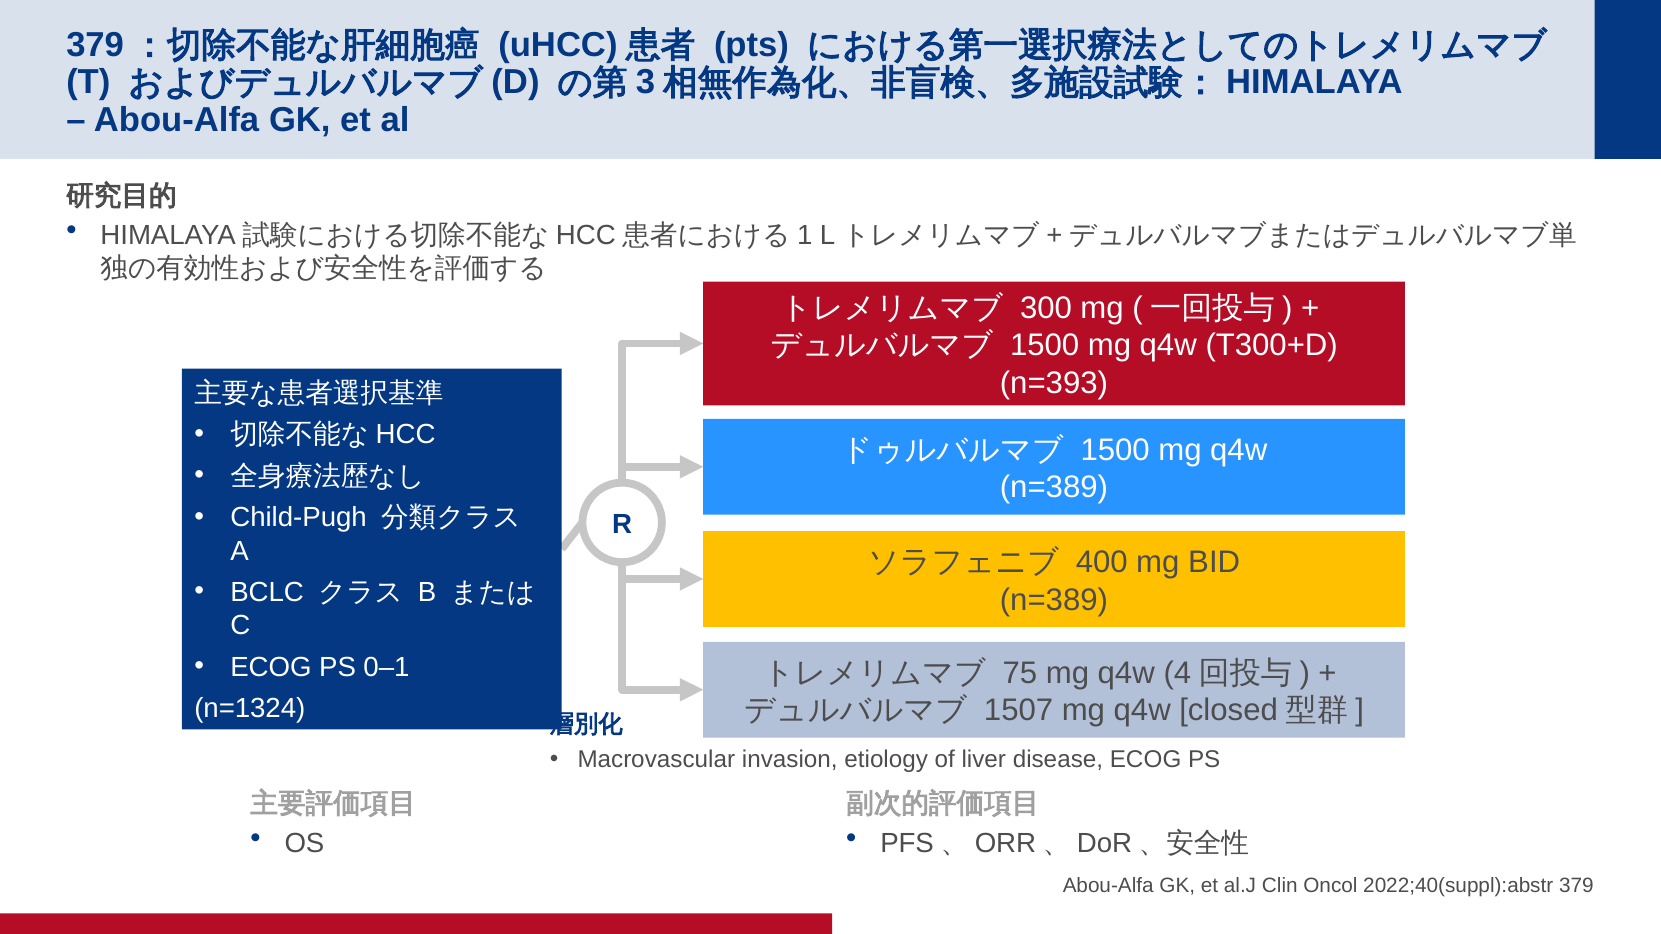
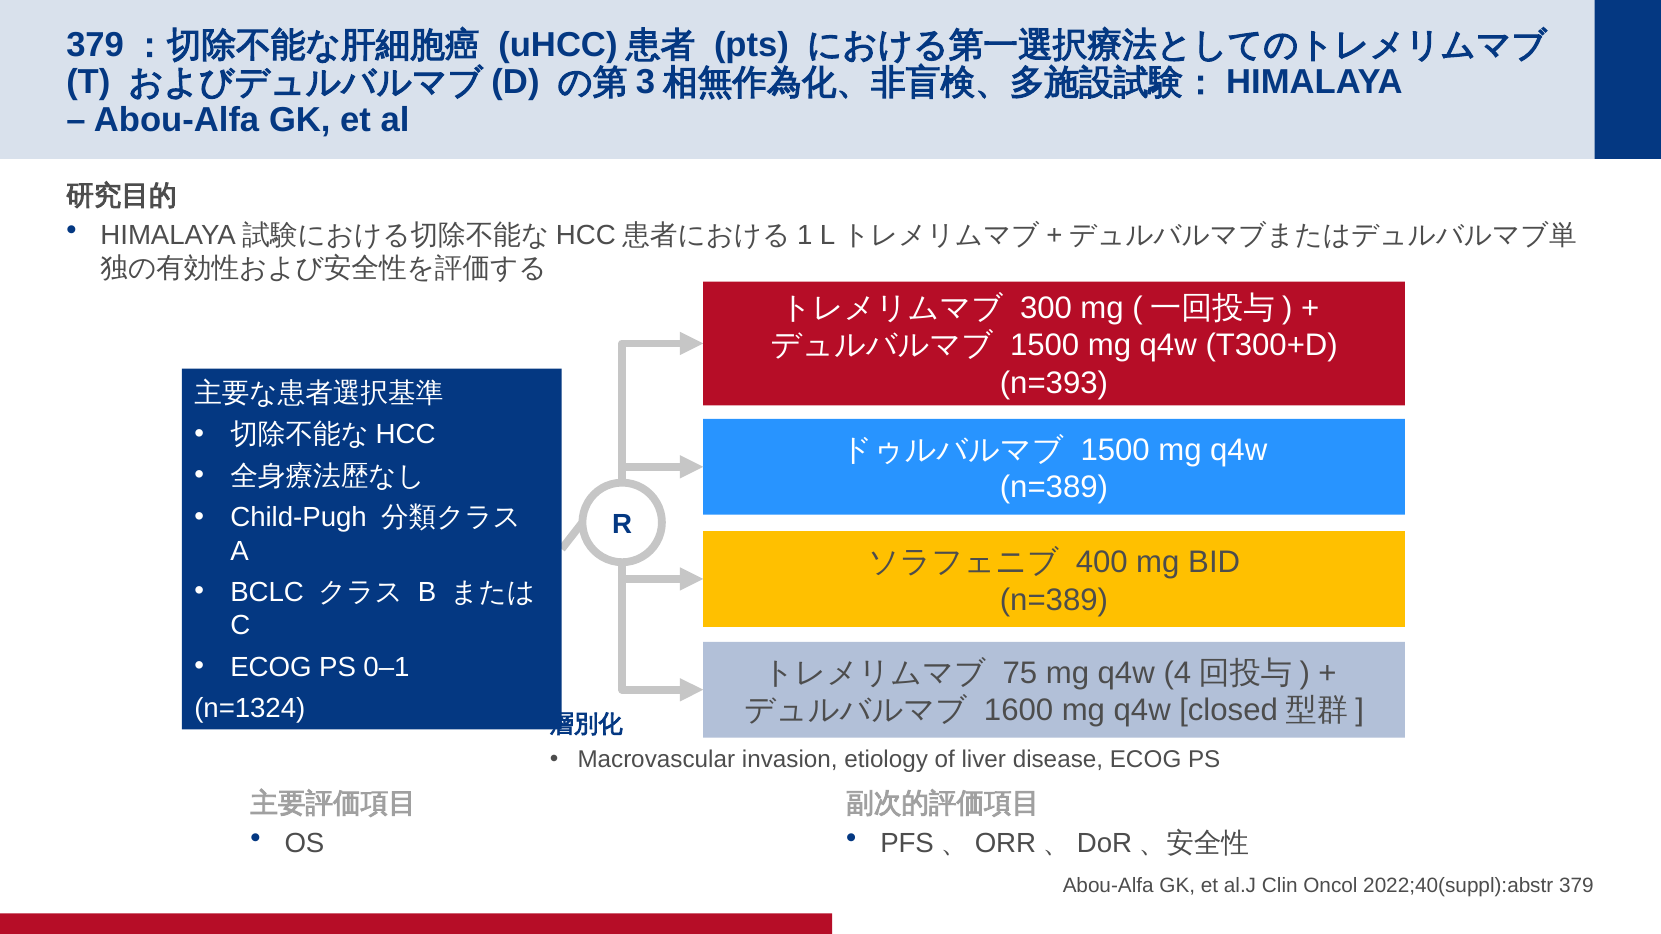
1507: 1507 -> 1600
